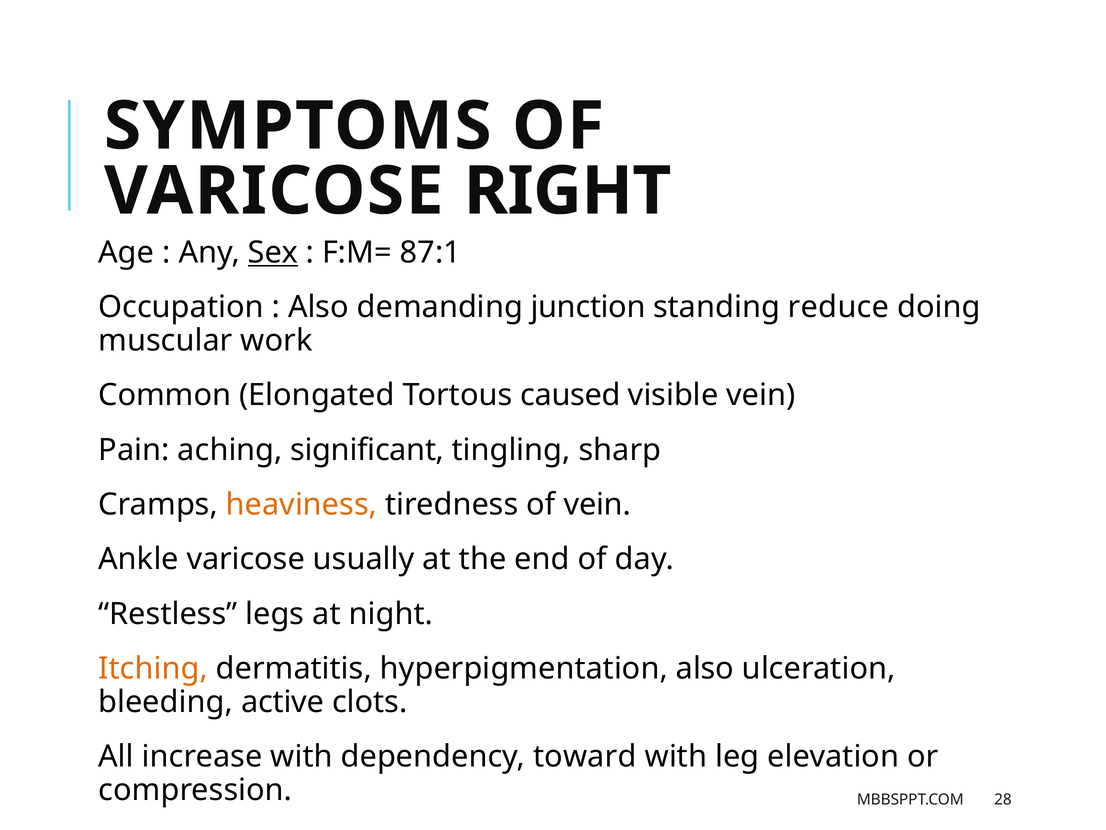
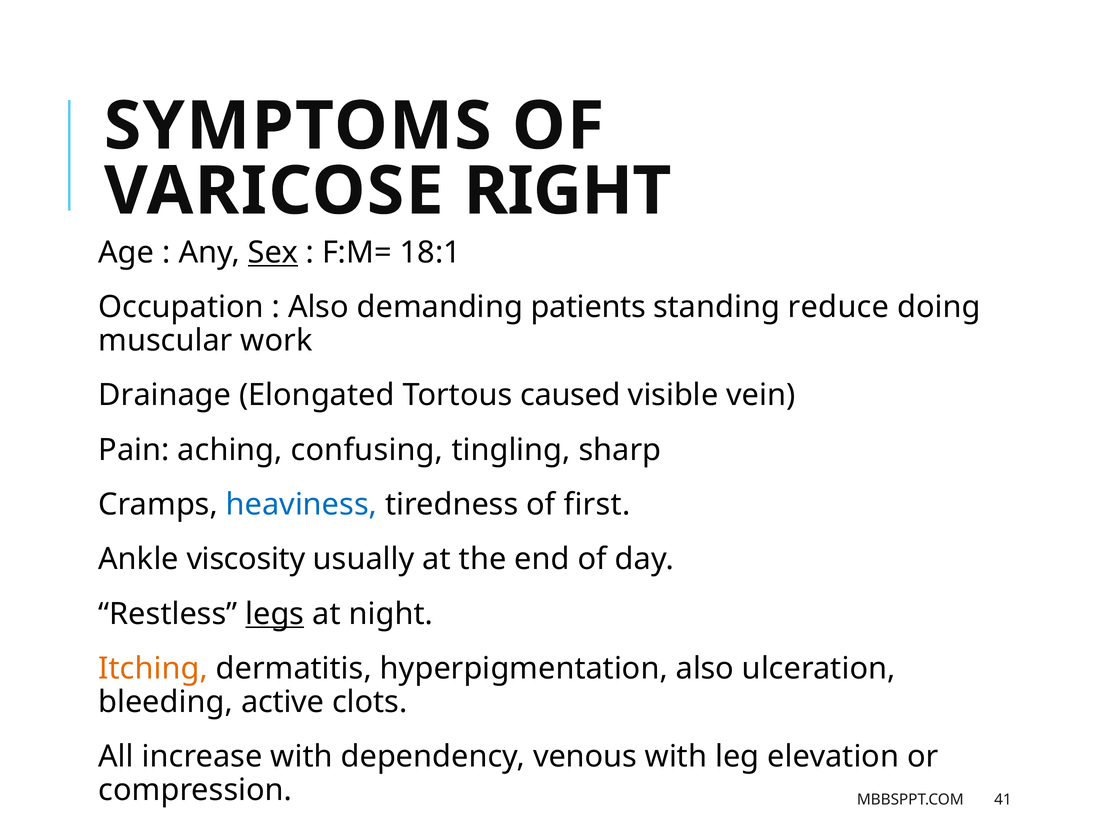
87:1: 87:1 -> 18:1
junction: junction -> patients
Common: Common -> Drainage
significant: significant -> confusing
heaviness colour: orange -> blue
of vein: vein -> first
Ankle varicose: varicose -> viscosity
legs underline: none -> present
toward: toward -> venous
28: 28 -> 41
